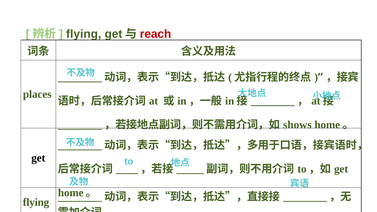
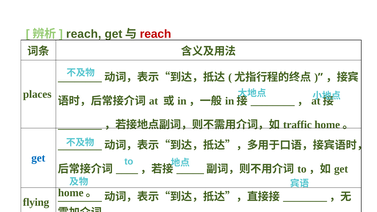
flying at (84, 34): flying -> reach
shows: shows -> traffic
get at (38, 158) colour: black -> blue
